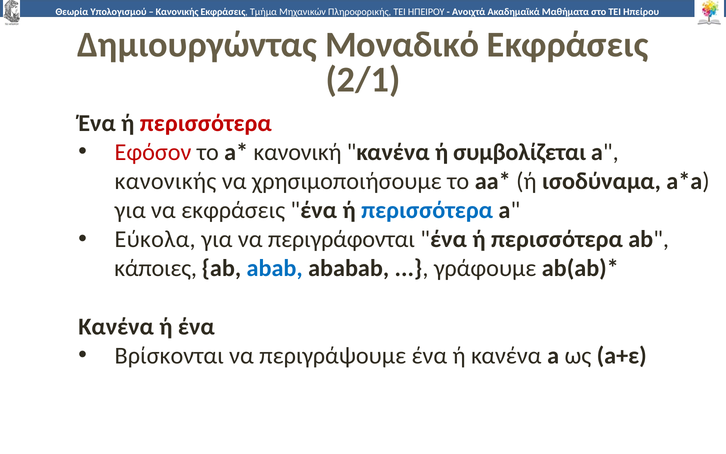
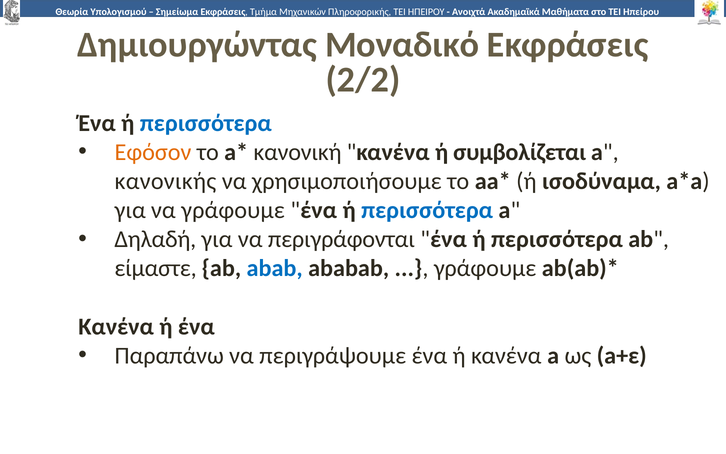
Κανονικής at (177, 12): Κανονικής -> Σημείωμα
2/1: 2/1 -> 2/2
περισσότερα at (206, 123) colour: red -> blue
Εφόσον colour: red -> orange
να εκφράσεις: εκφράσεις -> γράφουμε
Εύκολα: Εύκολα -> Δηλαδή
κάποιες: κάποιες -> είμαστε
Βρίσκονται: Βρίσκονται -> Παραπάνω
